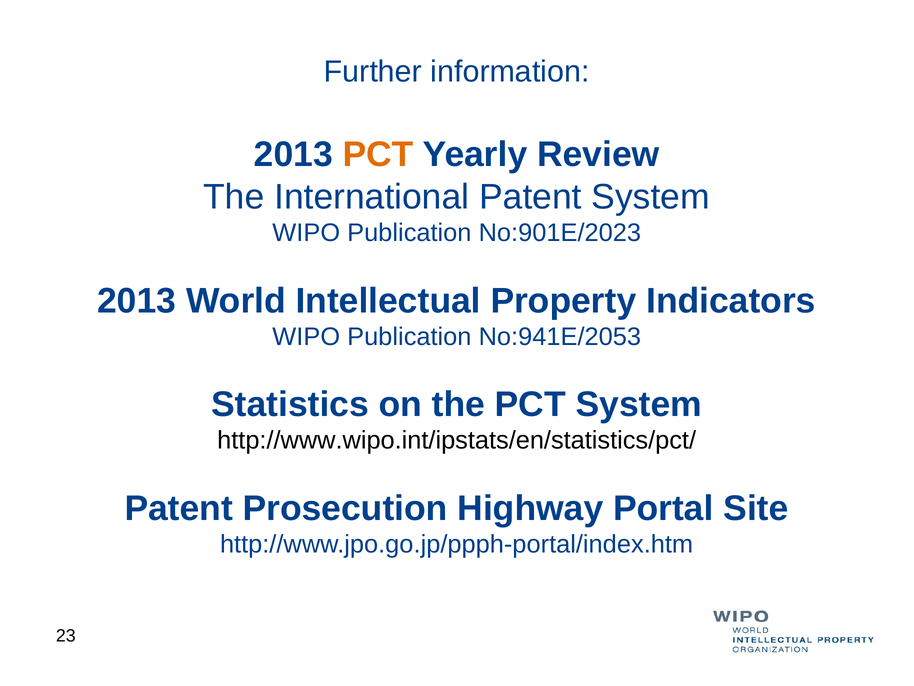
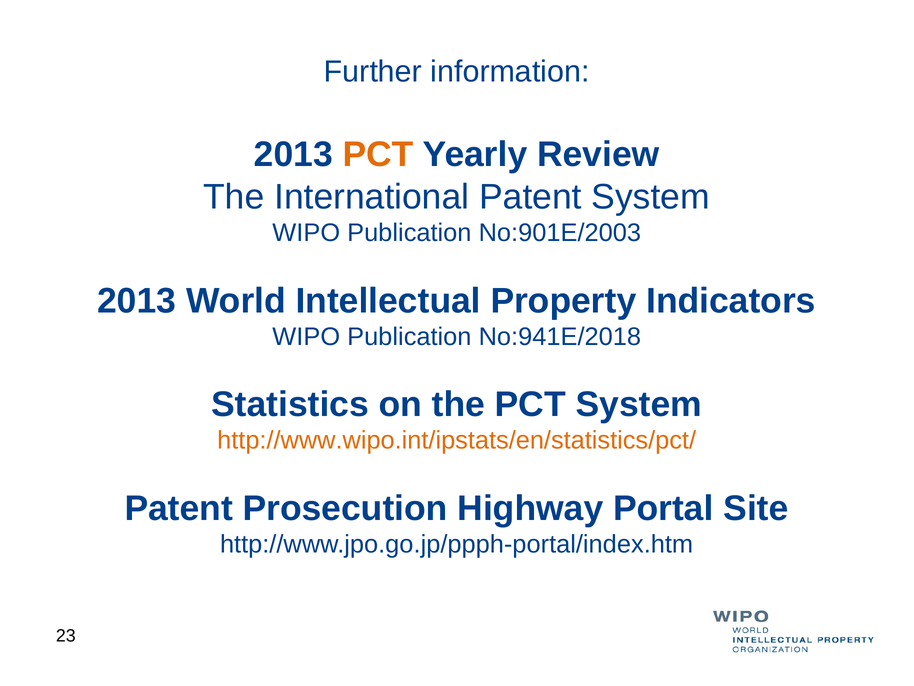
No:901E/2023: No:901E/2023 -> No:901E/2003
No:941E/2053: No:941E/2053 -> No:941E/2018
http://www.wipo.int/ipstats/en/statistics/pct/ colour: black -> orange
